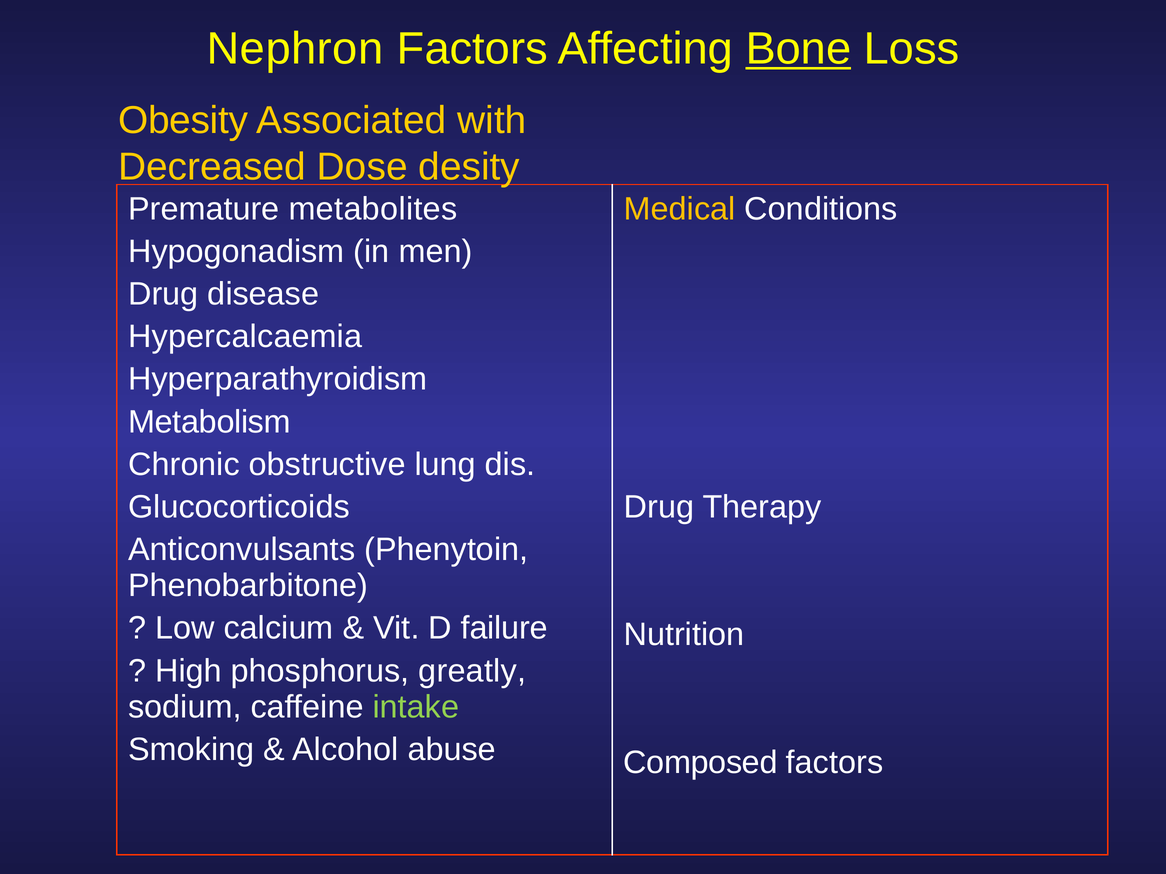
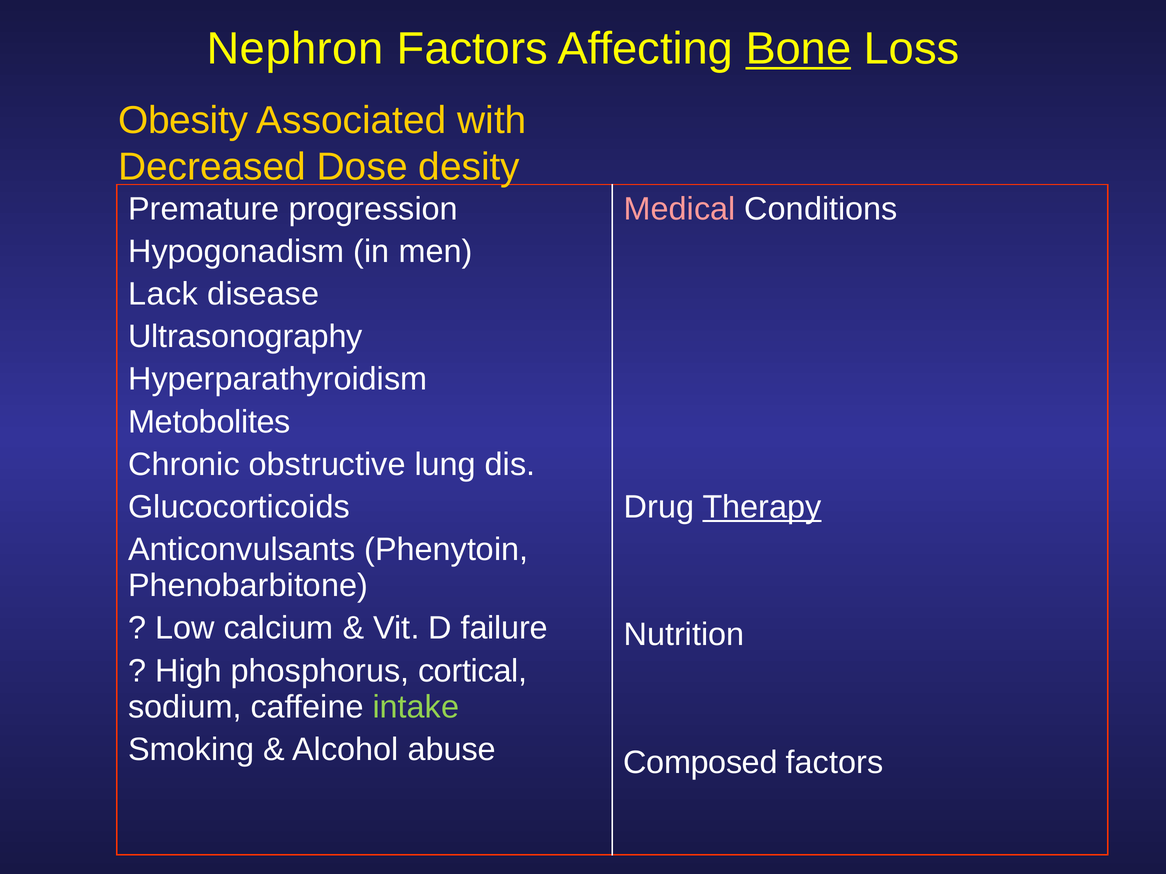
metabolites: metabolites -> progression
Medical colour: yellow -> pink
Drug at (163, 294): Drug -> Lack
Hypercalcaemia: Hypercalcaemia -> Ultrasonography
Metabolism: Metabolism -> Metobolites
Therapy underline: none -> present
greatly: greatly -> cortical
